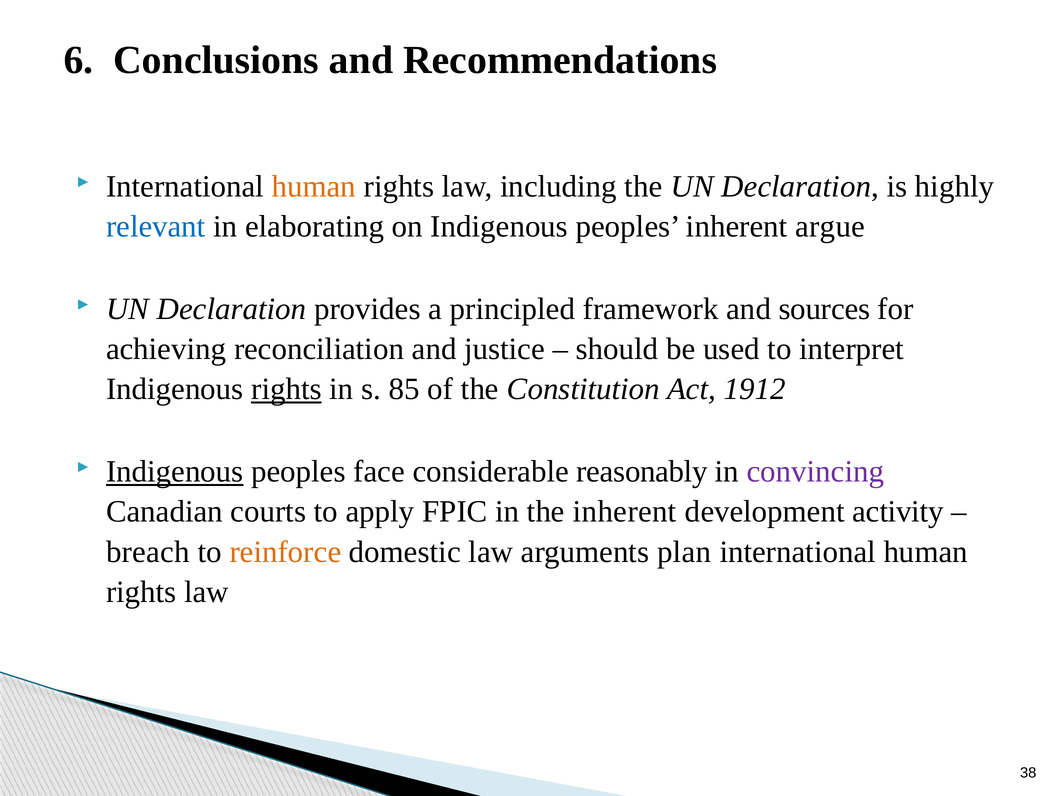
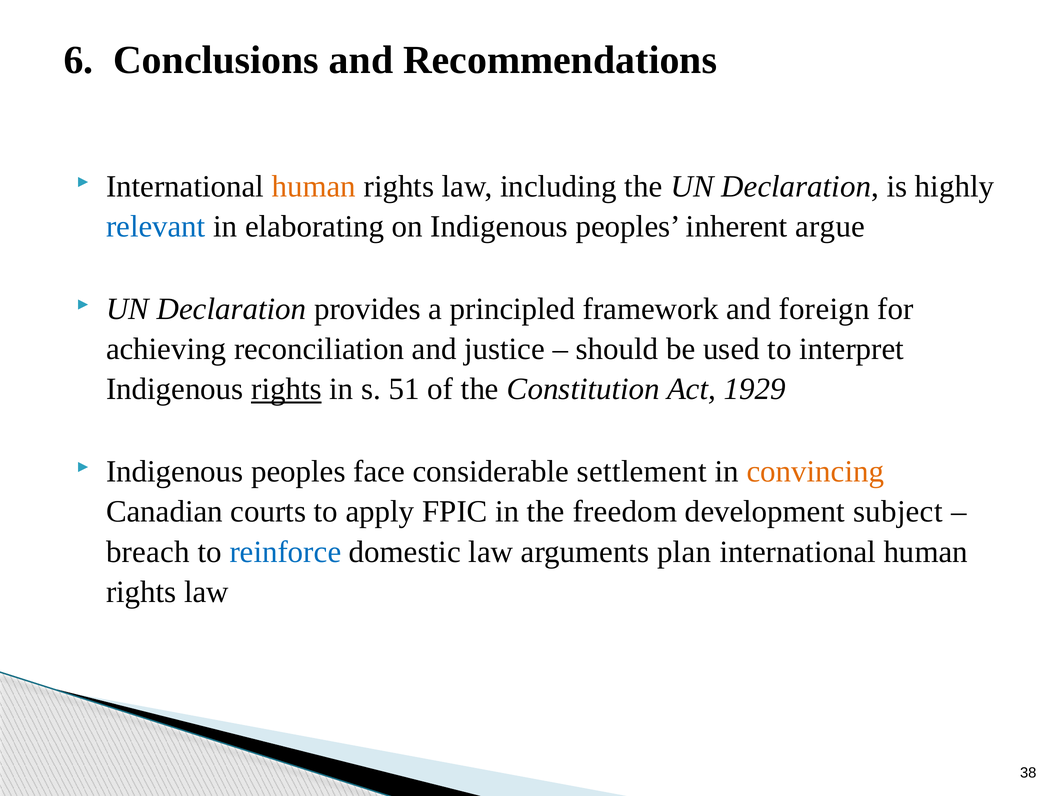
sources: sources -> foreign
85: 85 -> 51
1912: 1912 -> 1929
Indigenous at (175, 472) underline: present -> none
reasonably: reasonably -> settlement
convincing colour: purple -> orange
the inherent: inherent -> freedom
activity: activity -> subject
reinforce colour: orange -> blue
